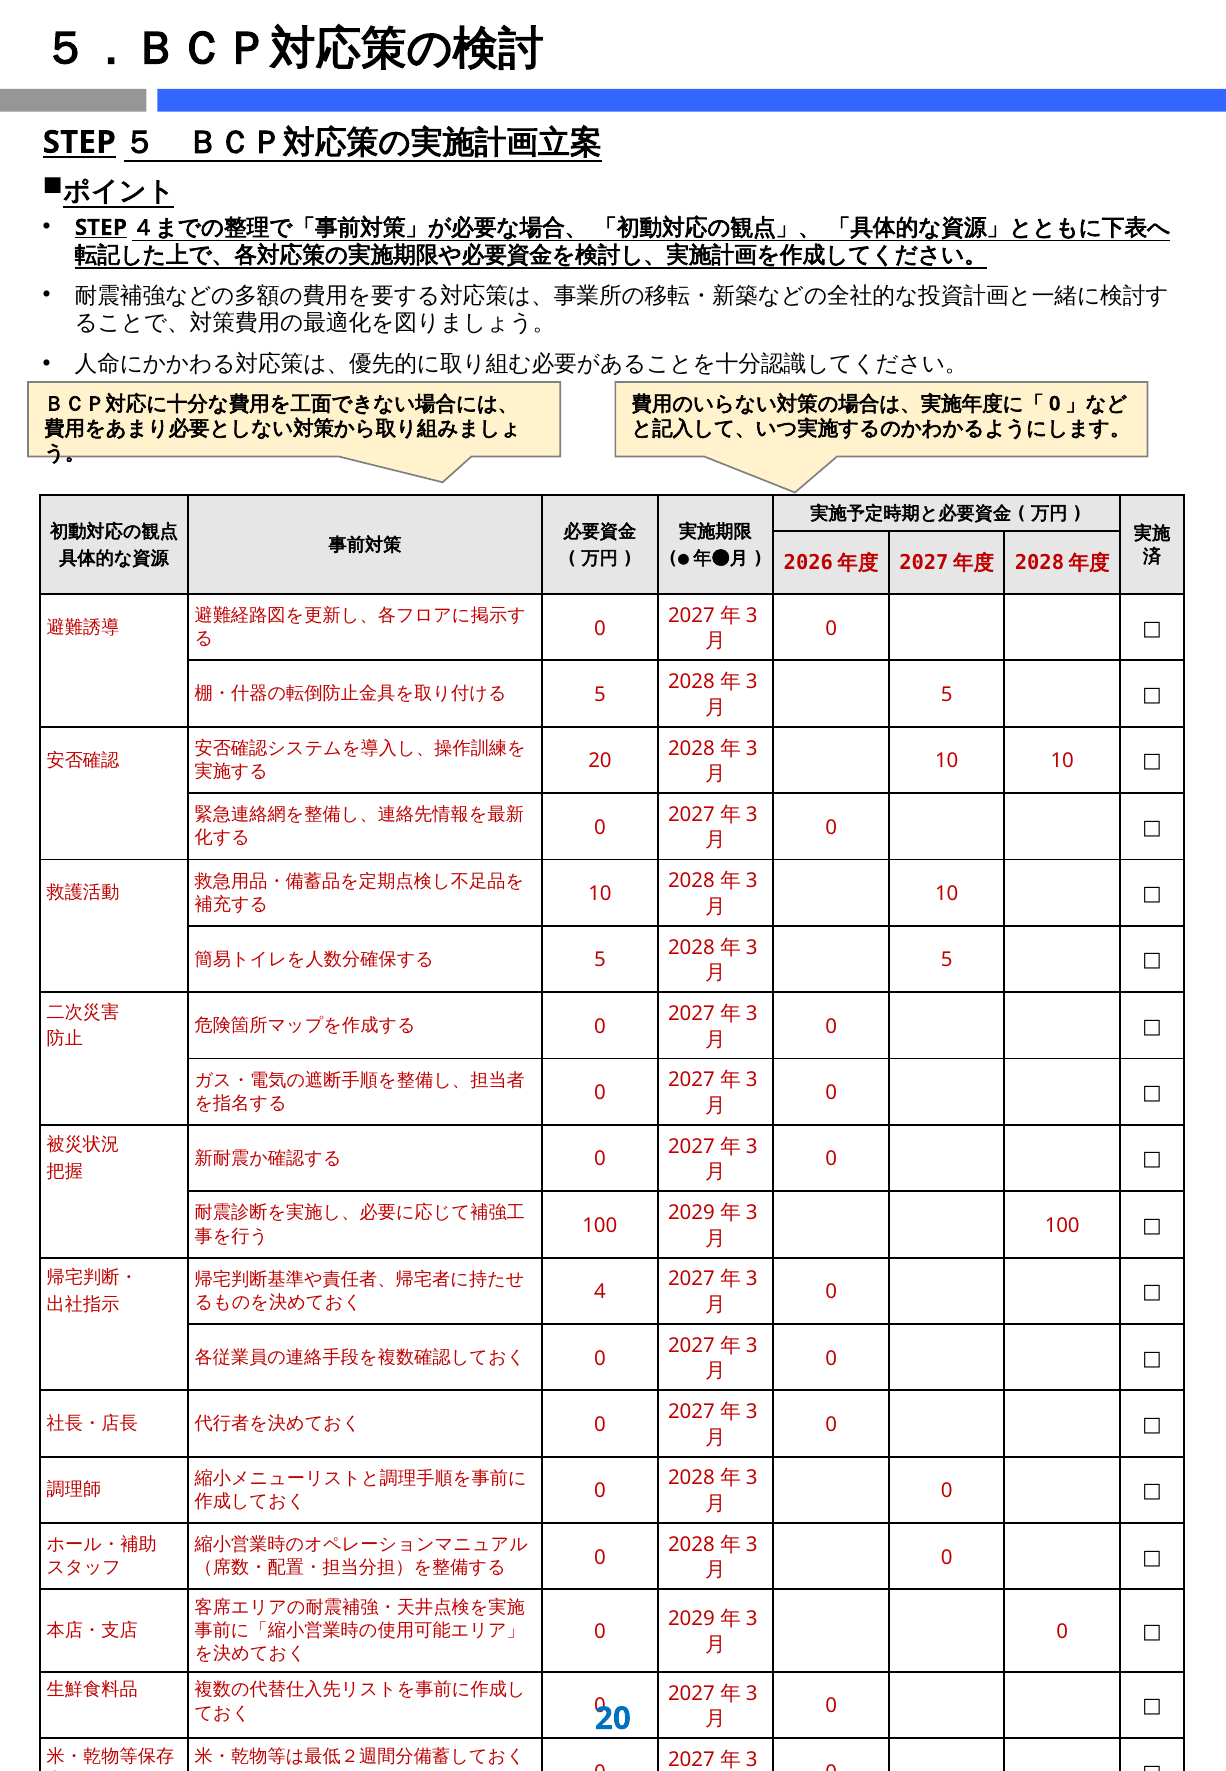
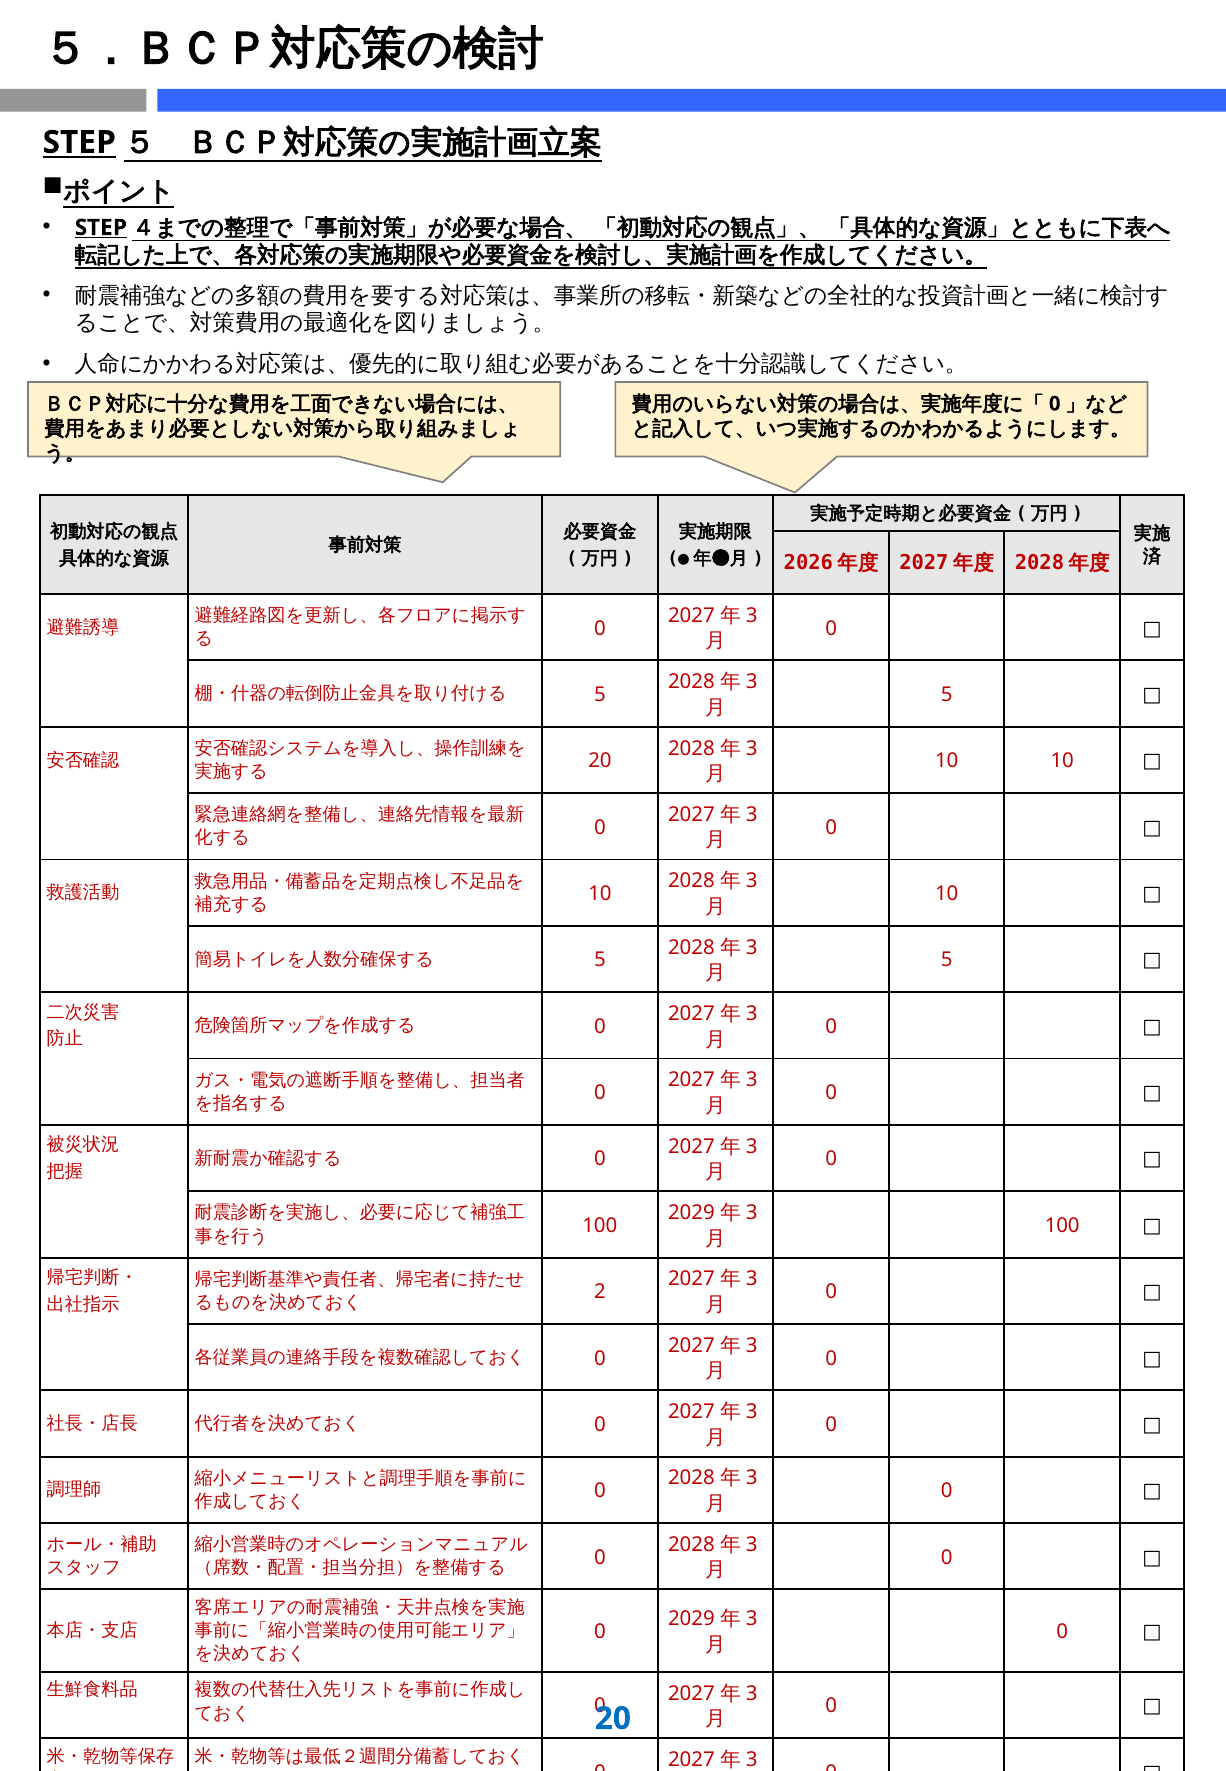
4: 4 -> 2
